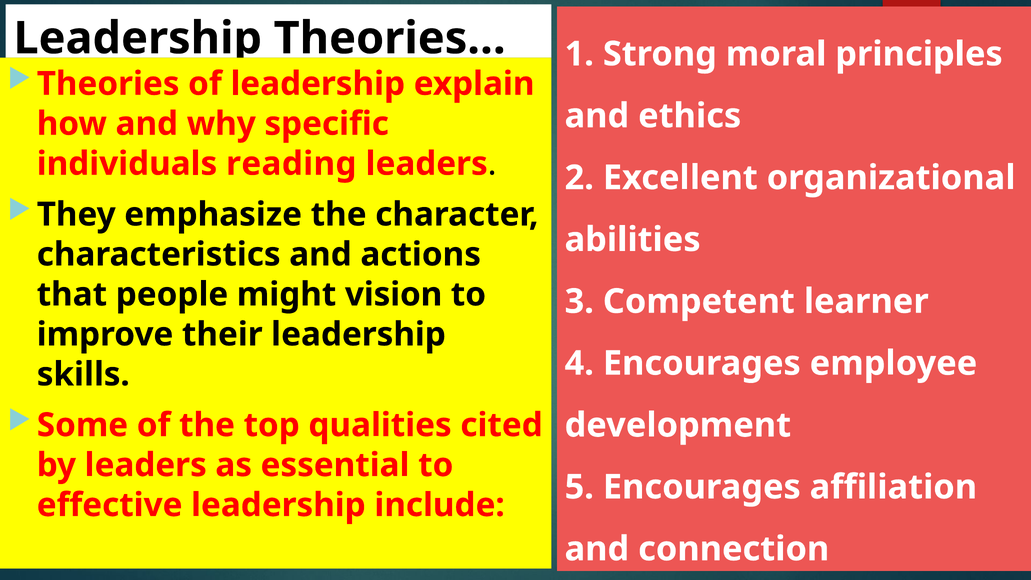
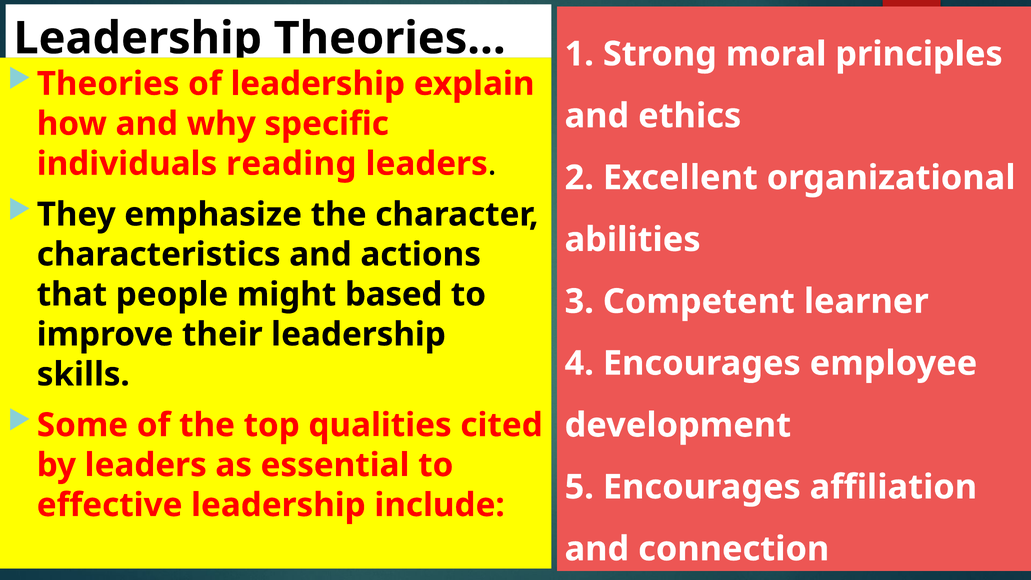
vision: vision -> based
